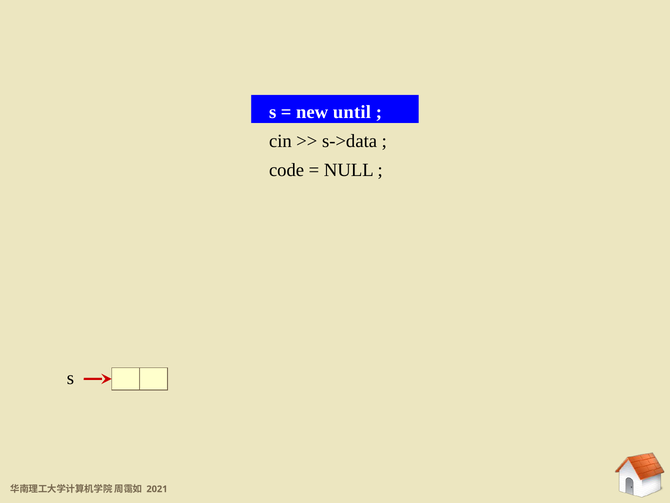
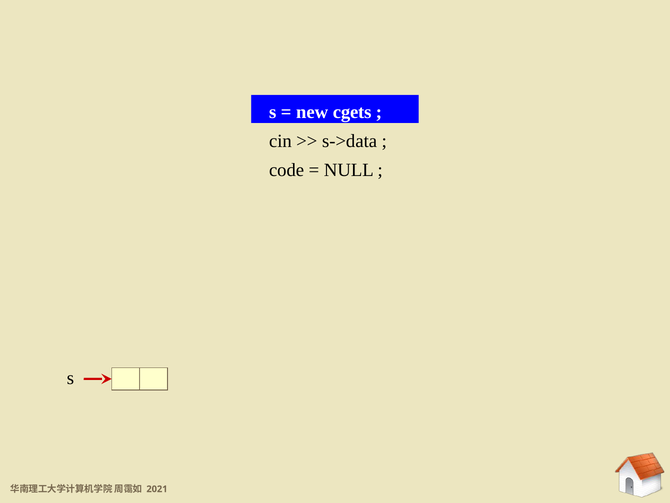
until: until -> cgets
